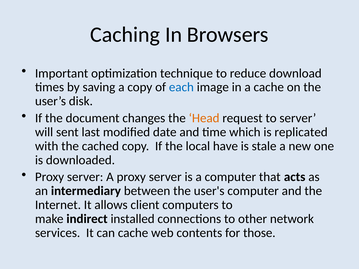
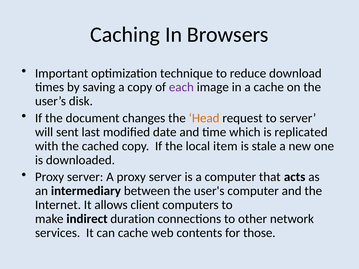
each colour: blue -> purple
have: have -> item
installed: installed -> duration
